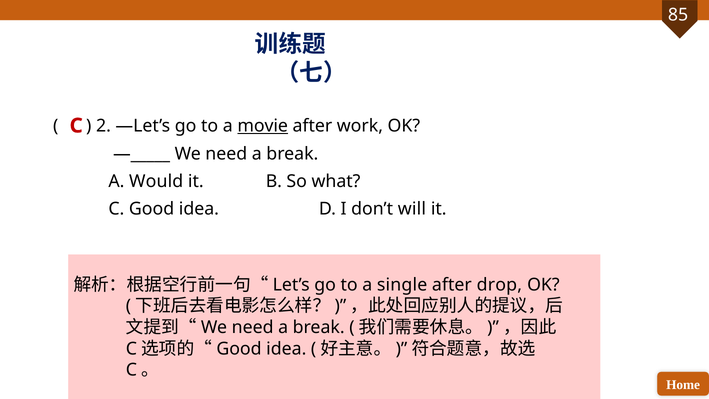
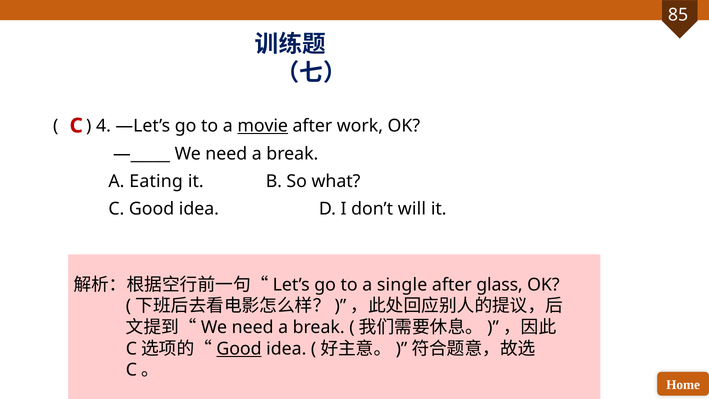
2: 2 -> 4
Would: Would -> Eating
drop: drop -> glass
Good at (239, 349) underline: none -> present
